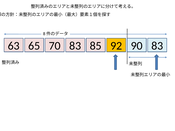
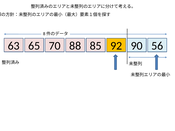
65 83: 83 -> 88
85 83: 83 -> 56
